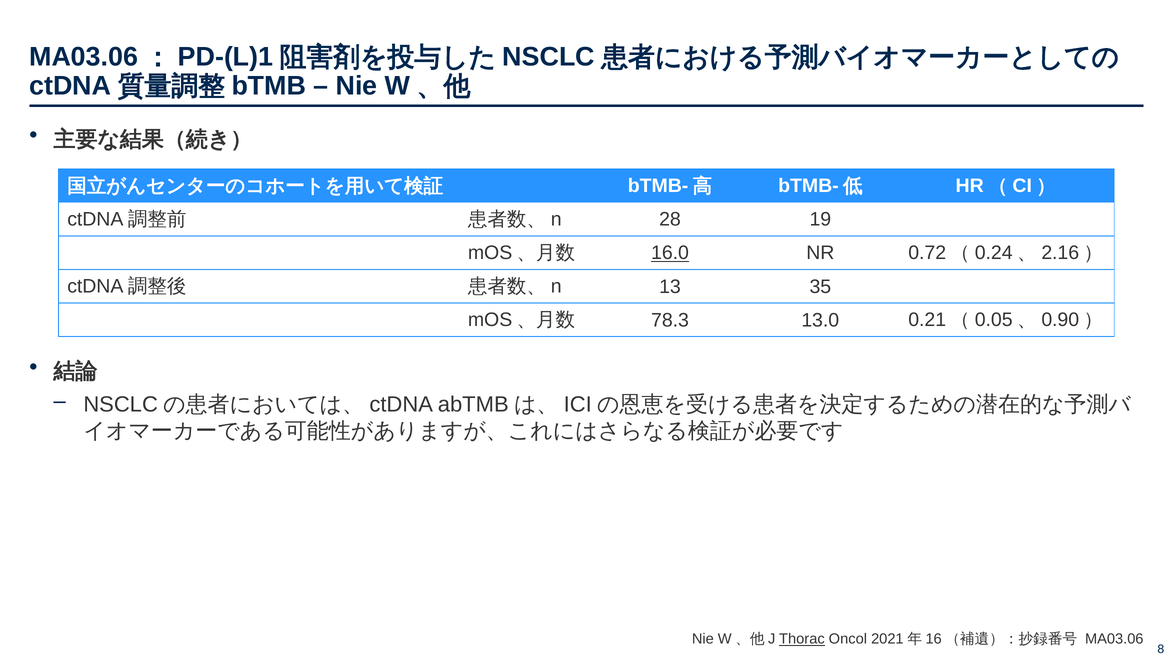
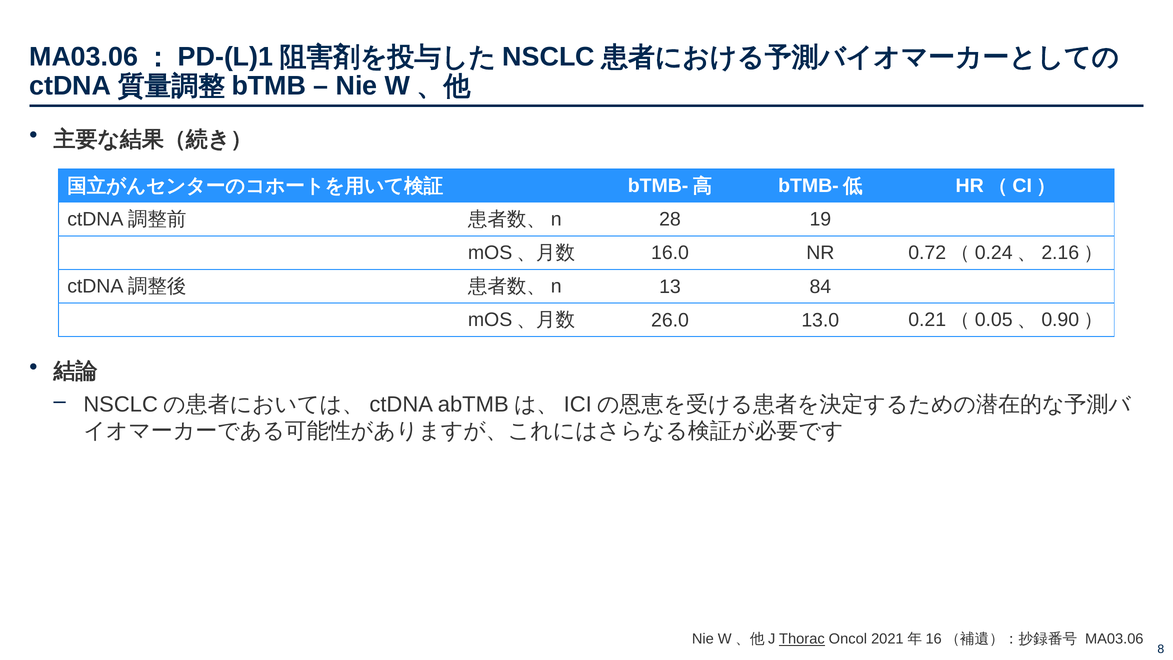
16.0 underline: present -> none
35: 35 -> 84
78.3: 78.3 -> 26.0
